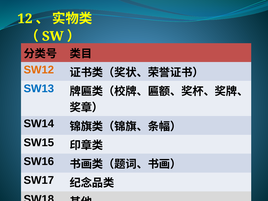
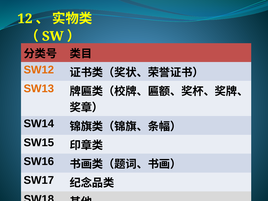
SW13 colour: blue -> orange
